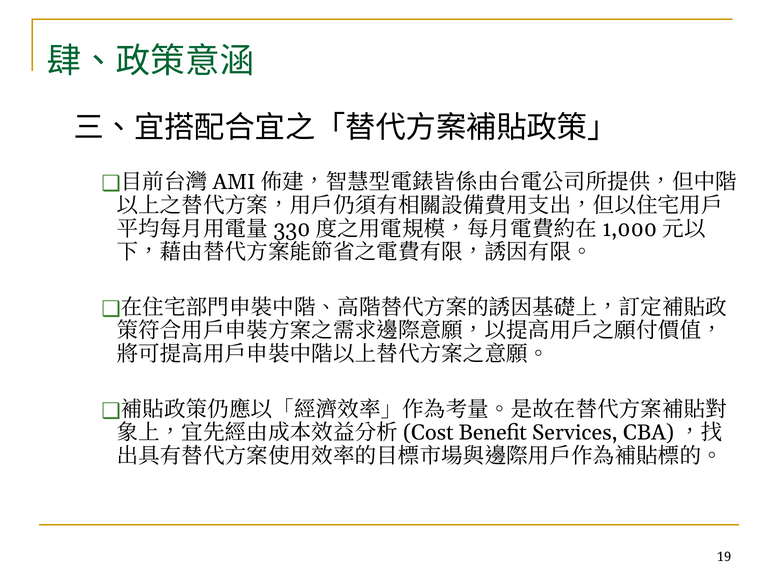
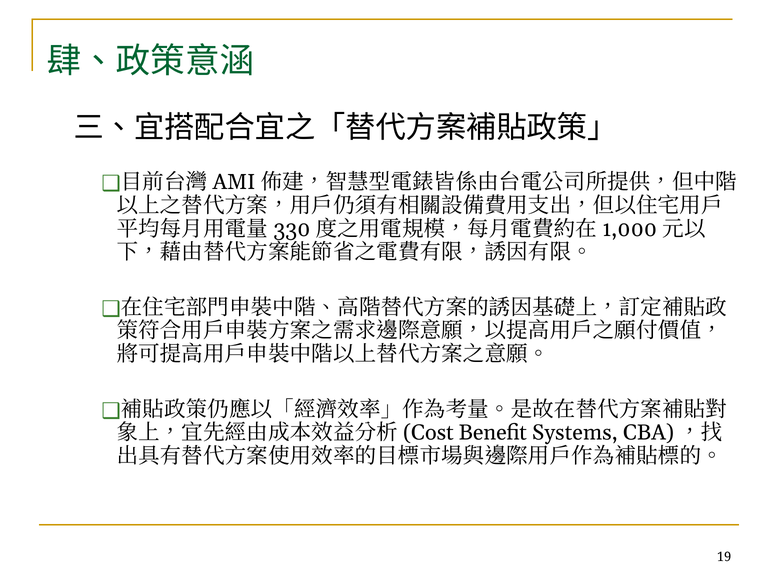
Services: Services -> Systems
